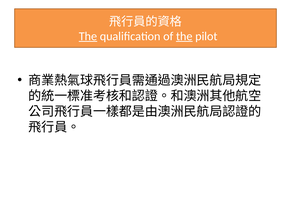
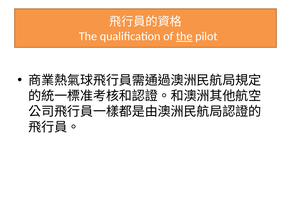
The at (88, 36) underline: present -> none
